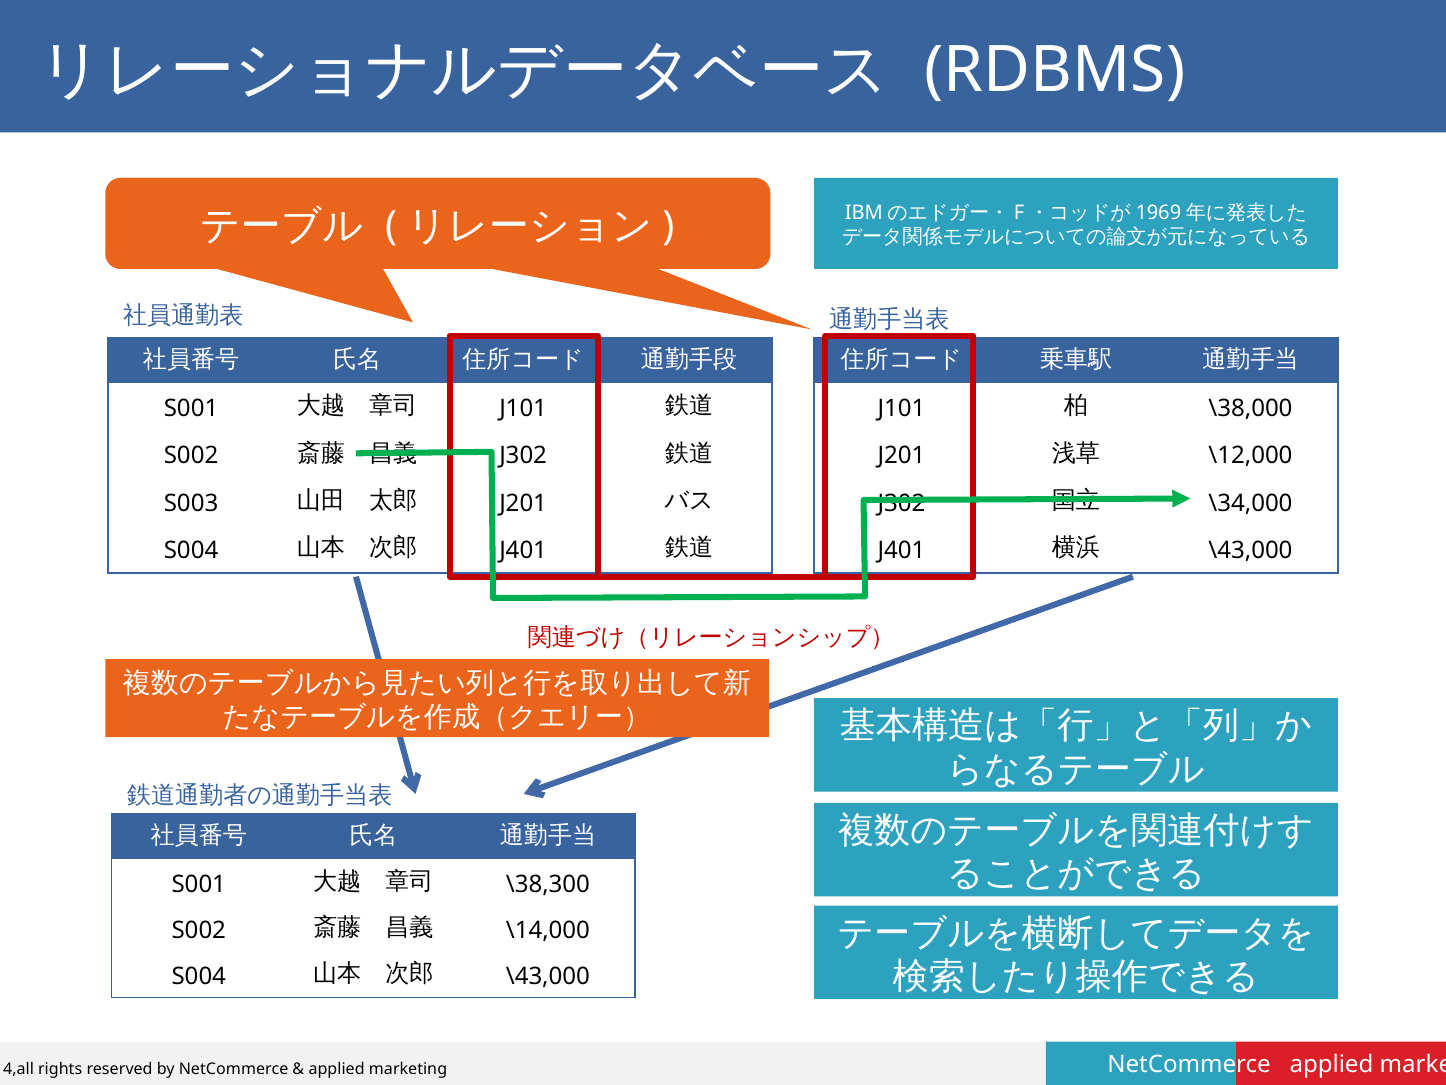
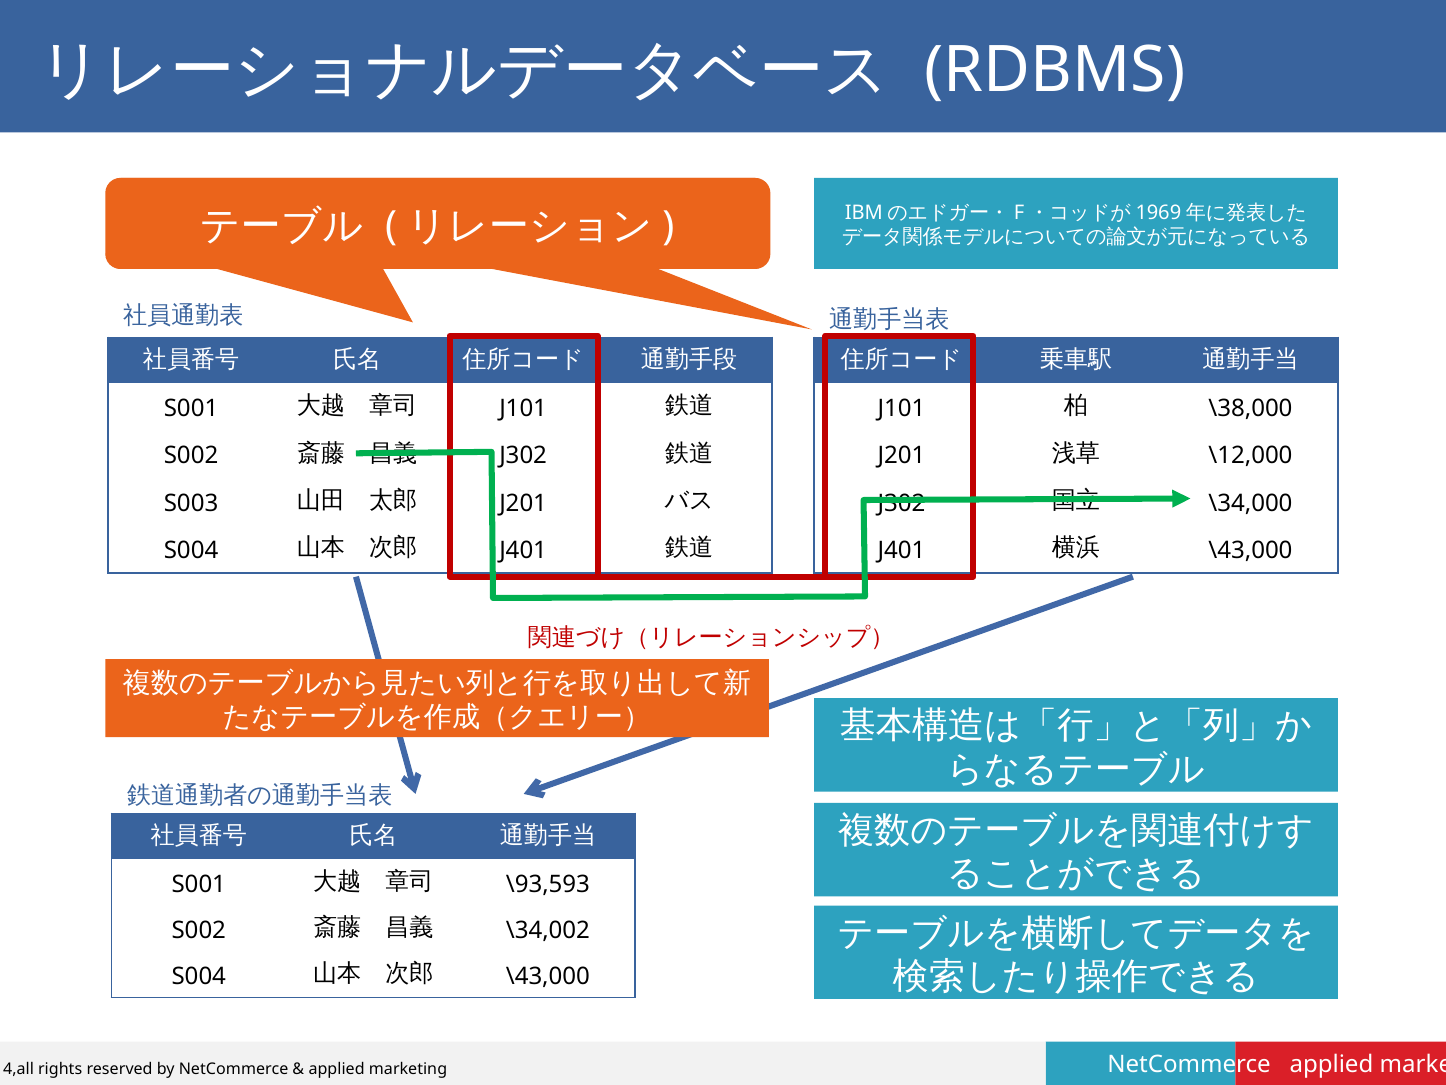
\38,300: \38,300 -> \93,593
\14,000: \14,000 -> \34,002
